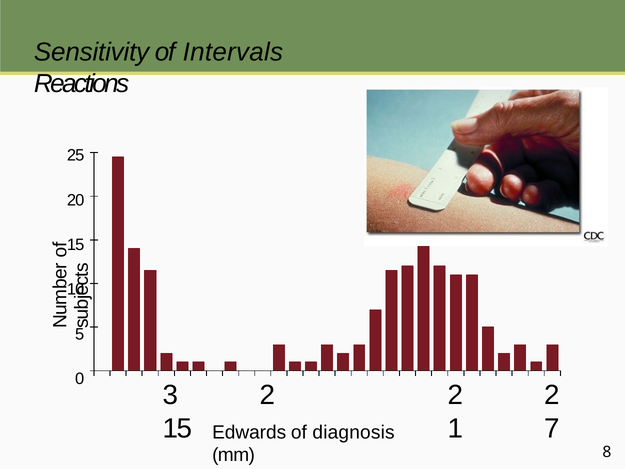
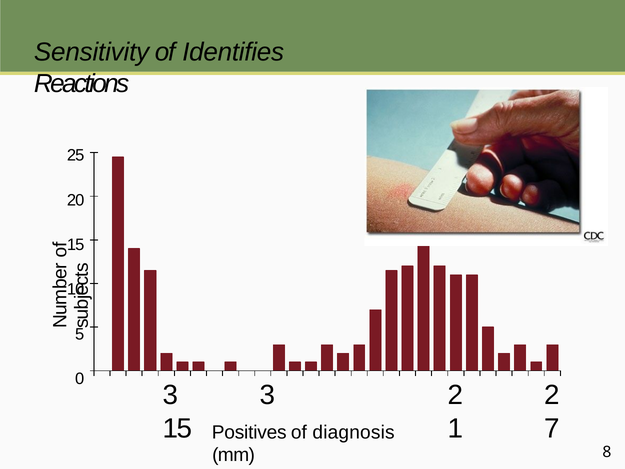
Intervals: Intervals -> Identifies
3 2: 2 -> 3
Edwards at (249, 432): Edwards -> Positives
